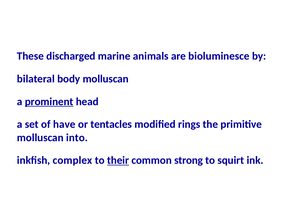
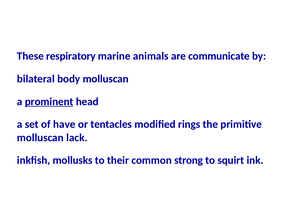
discharged: discharged -> respiratory
bioluminesce: bioluminesce -> communicate
into: into -> lack
complex: complex -> mollusks
their underline: present -> none
